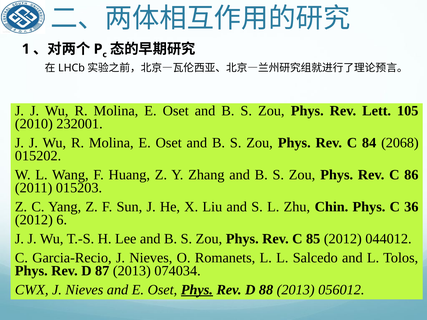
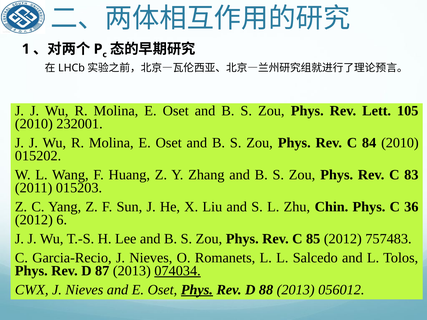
84 2068: 2068 -> 2010
86: 86 -> 83
044012: 044012 -> 757483
074034 underline: none -> present
